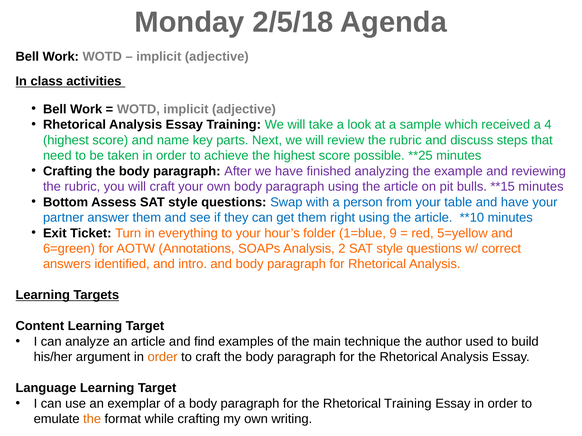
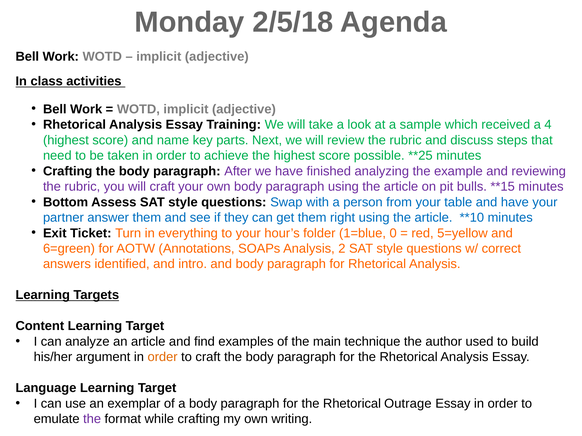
9: 9 -> 0
Rhetorical Training: Training -> Outrage
the at (92, 419) colour: orange -> purple
